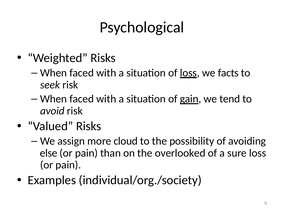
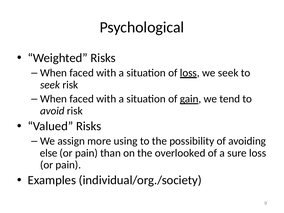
we facts: facts -> seek
cloud: cloud -> using
